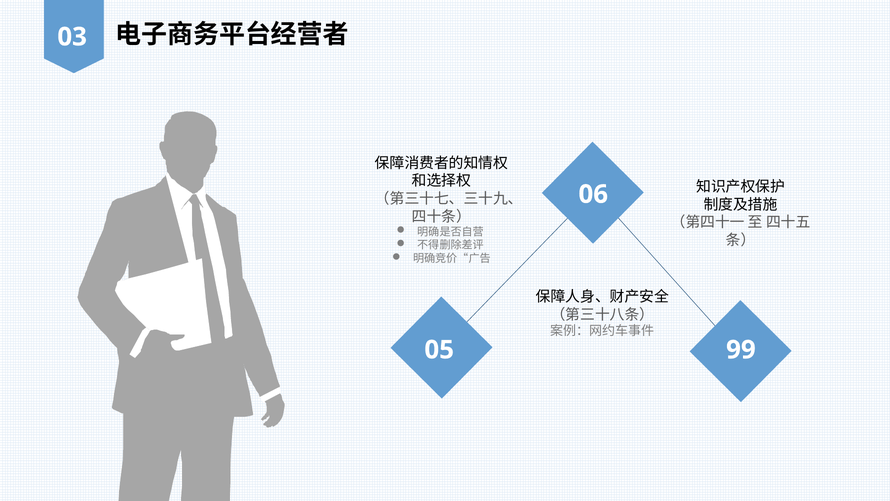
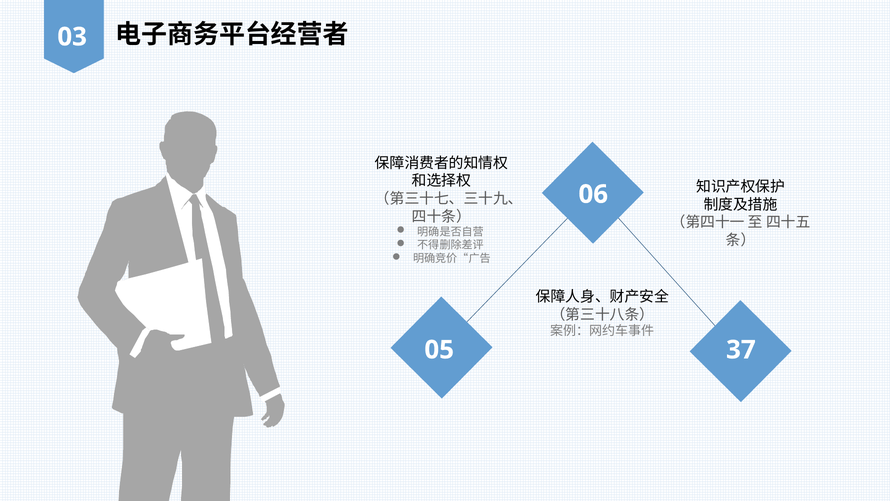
99: 99 -> 37
